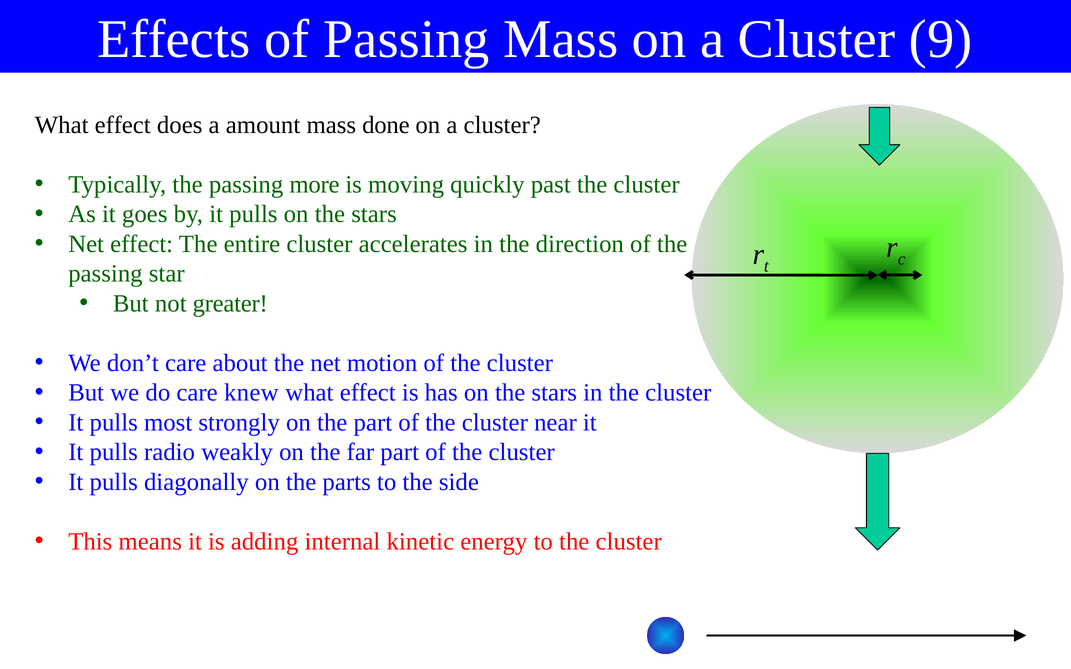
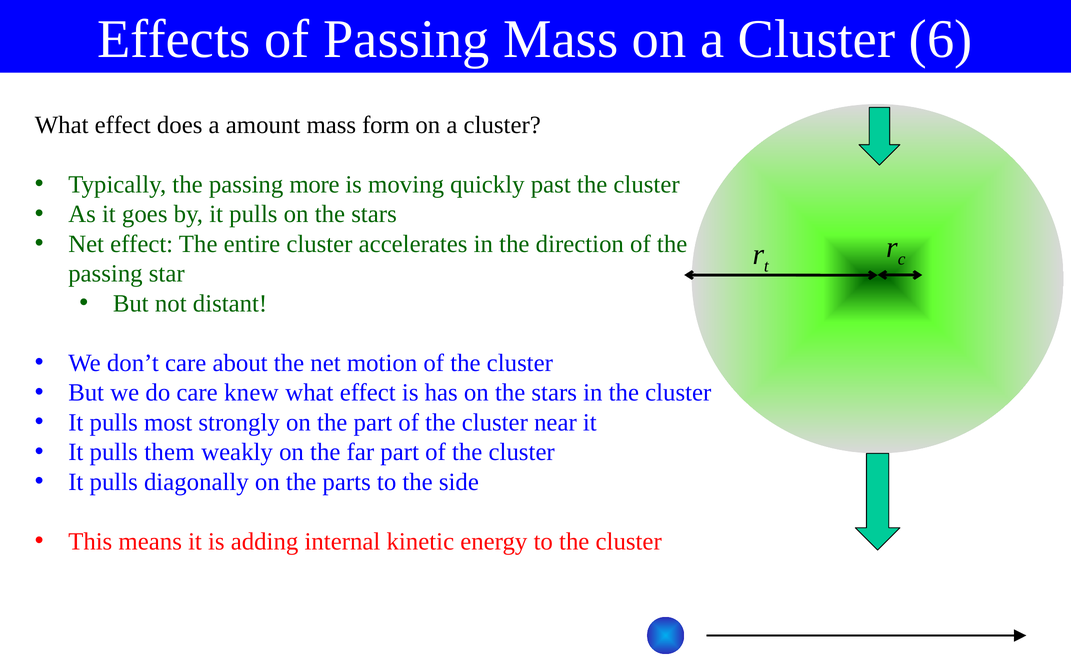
9: 9 -> 6
done: done -> form
greater: greater -> distant
radio: radio -> them
